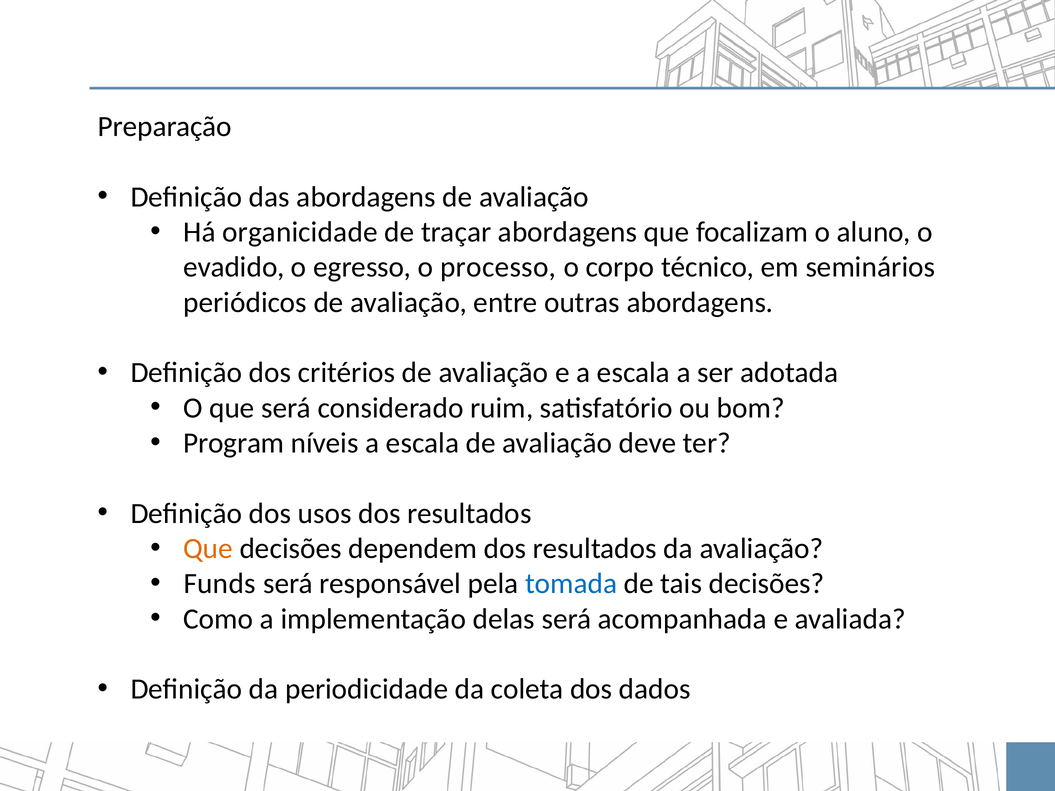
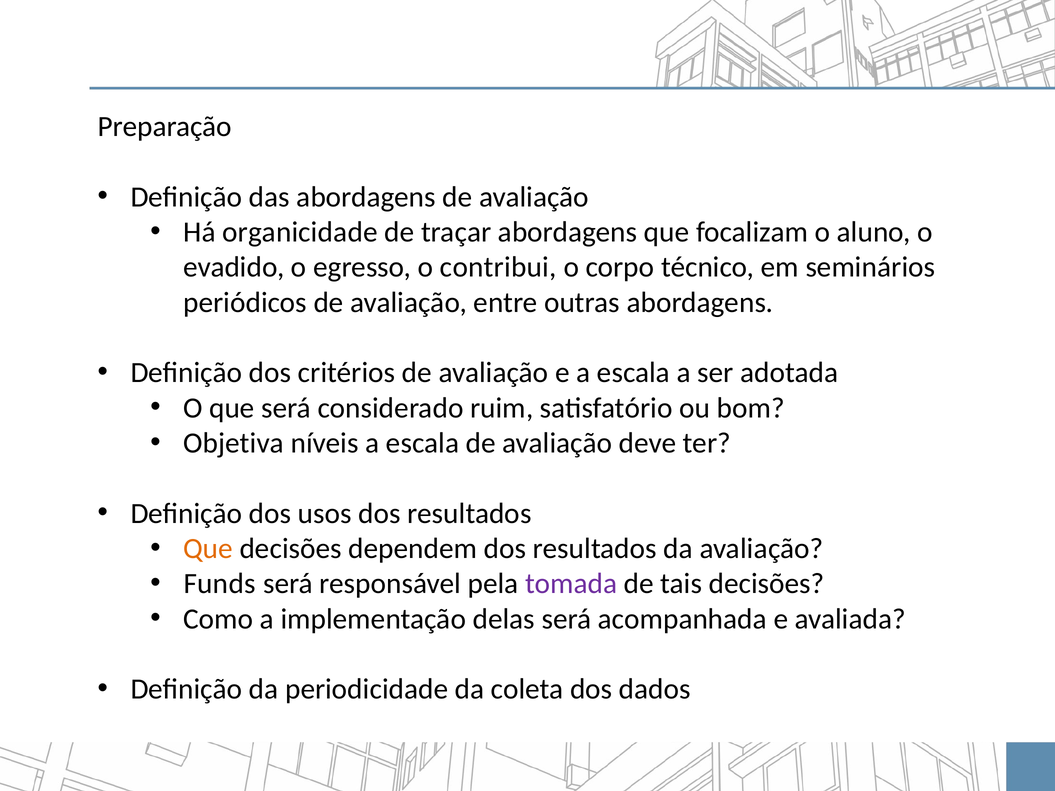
processo: processo -> contribui
Program: Program -> Objetiva
tomada colour: blue -> purple
